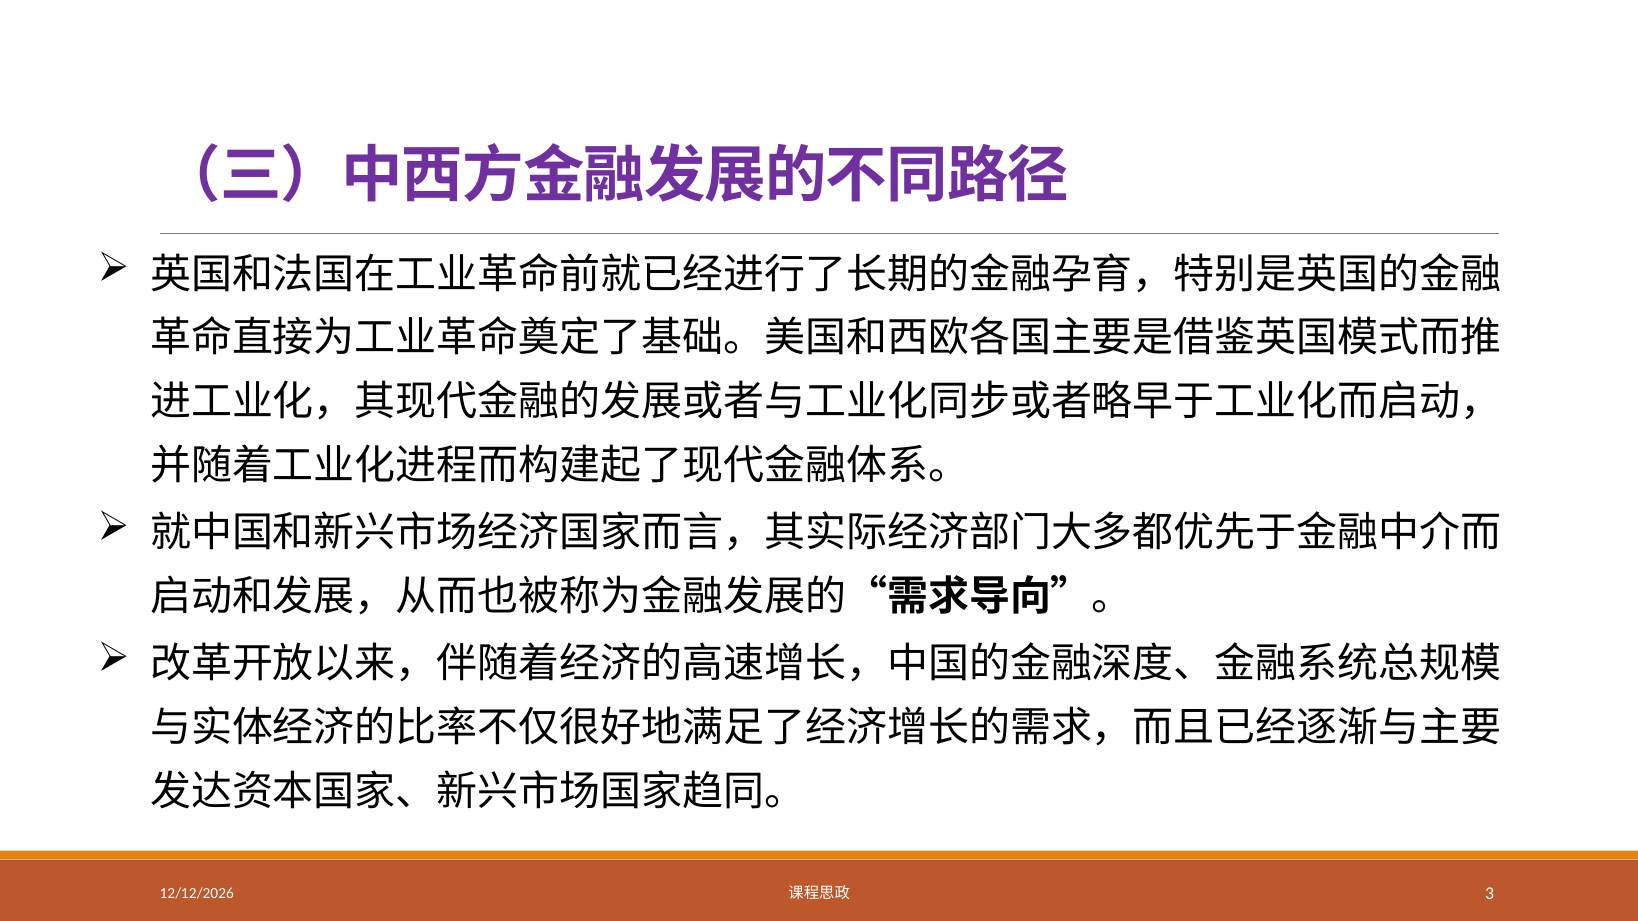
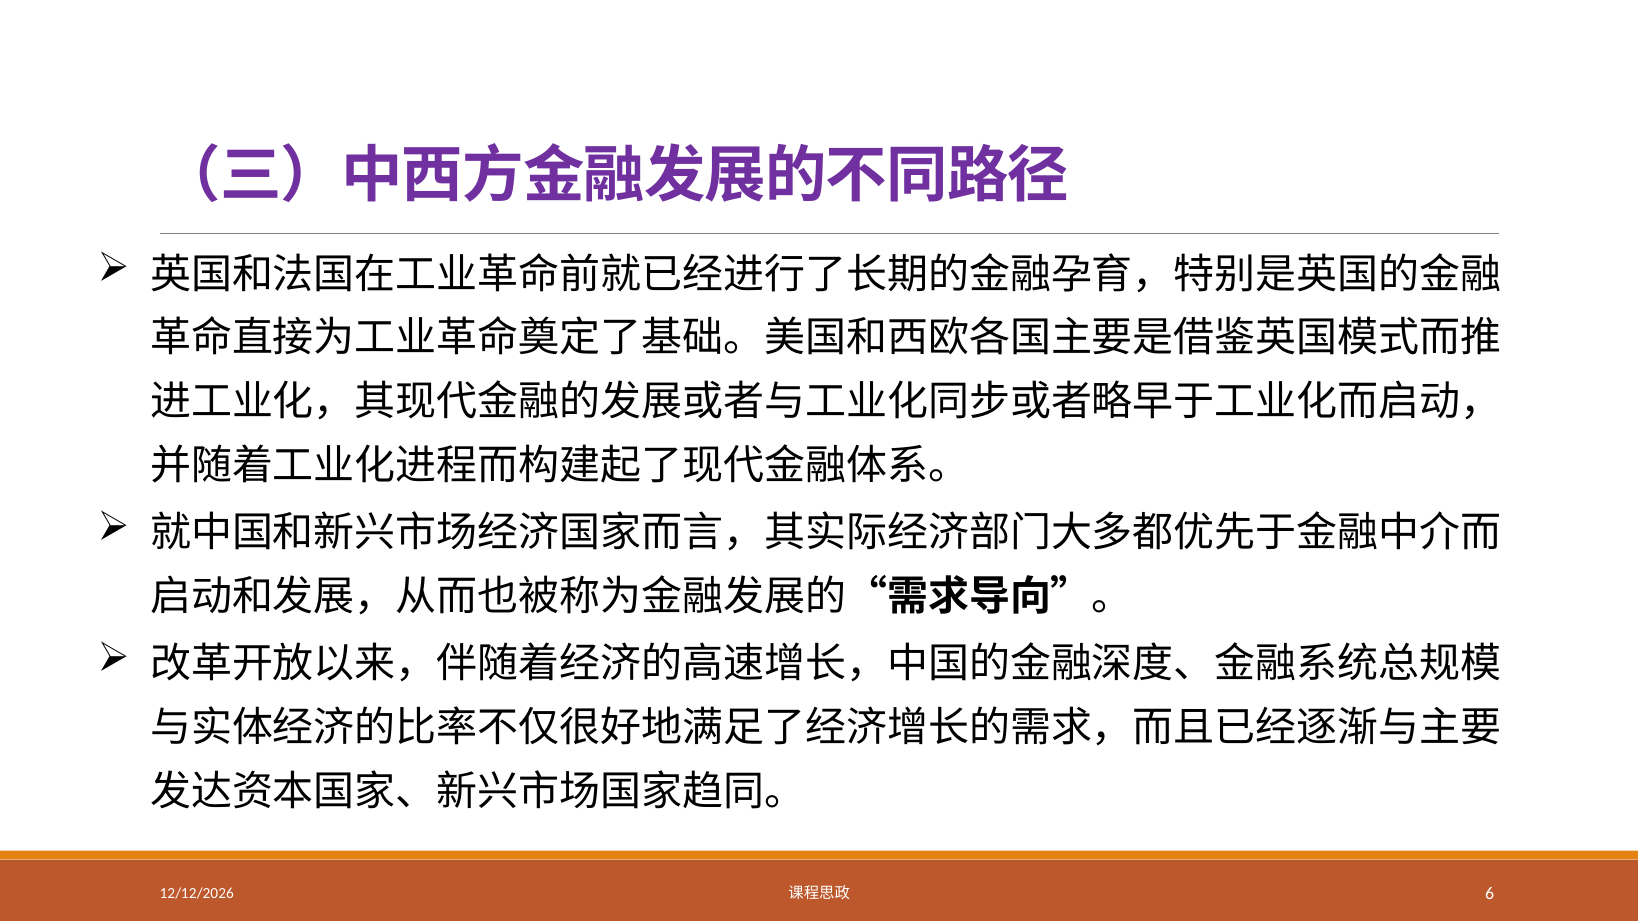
3: 3 -> 6
